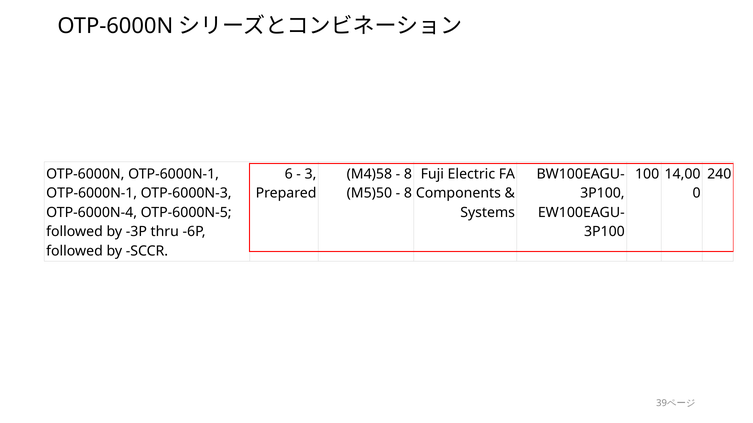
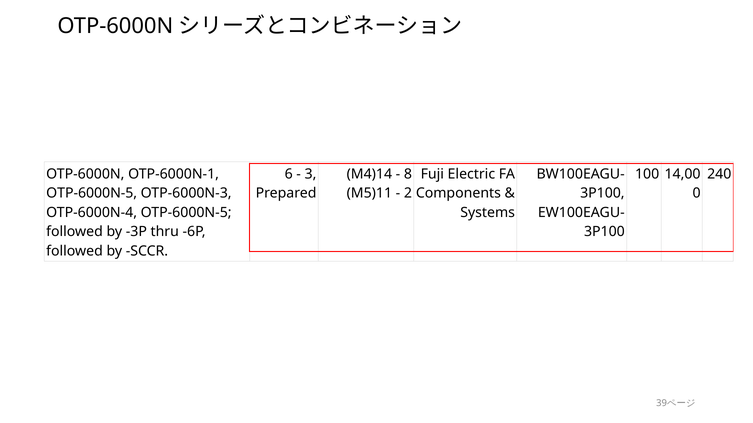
M4)58: M4)58 -> M4)14
OTP-6000N-1 at (92, 194): OTP-6000N-1 -> OTP-6000N-5
M5)50: M5)50 -> M5)11
8 at (408, 194): 8 -> 2
